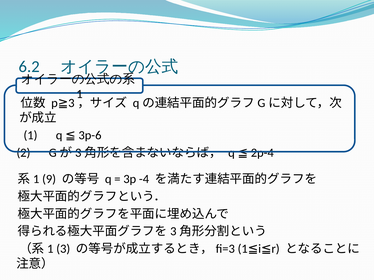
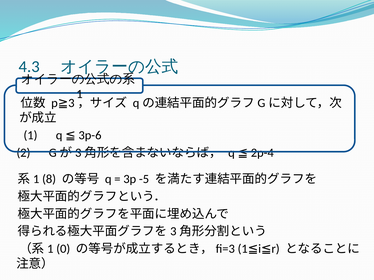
6.2: 6.2 -> 4.3
9: 9 -> 8
-4: -4 -> -5
3 at (63, 249): 3 -> 0
